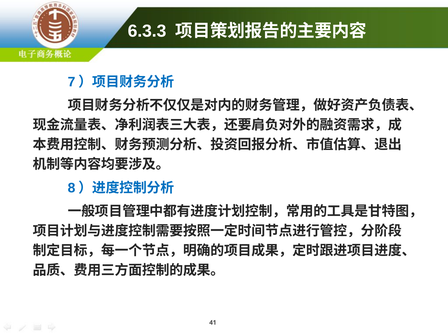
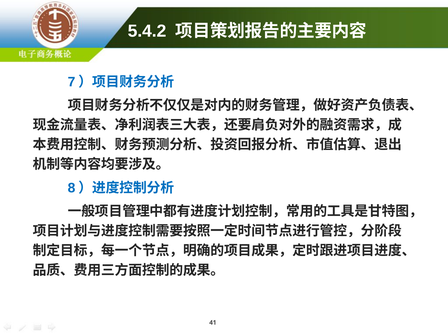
6.3.3: 6.3.3 -> 5.4.2
